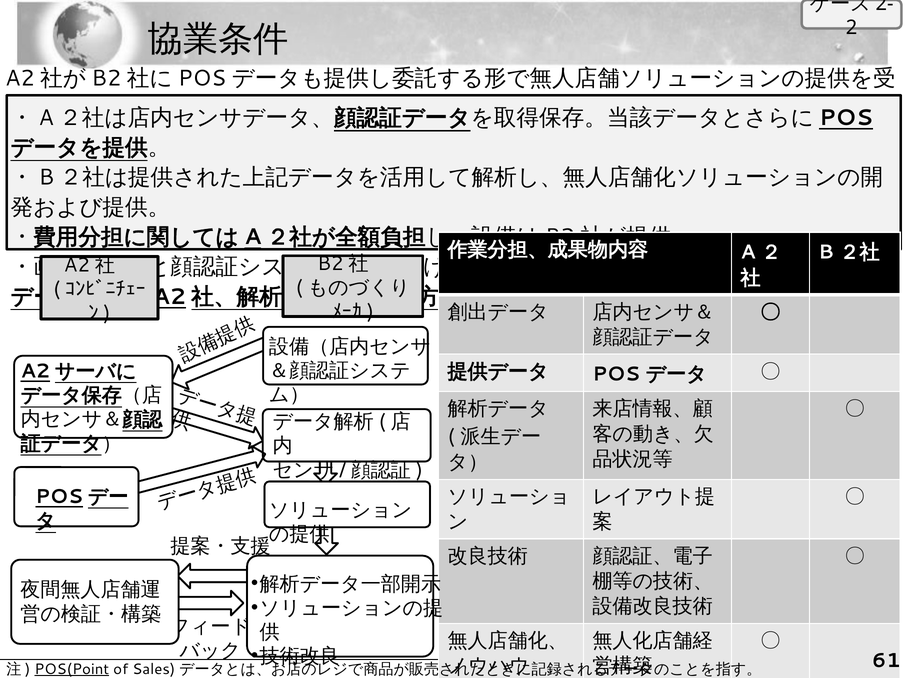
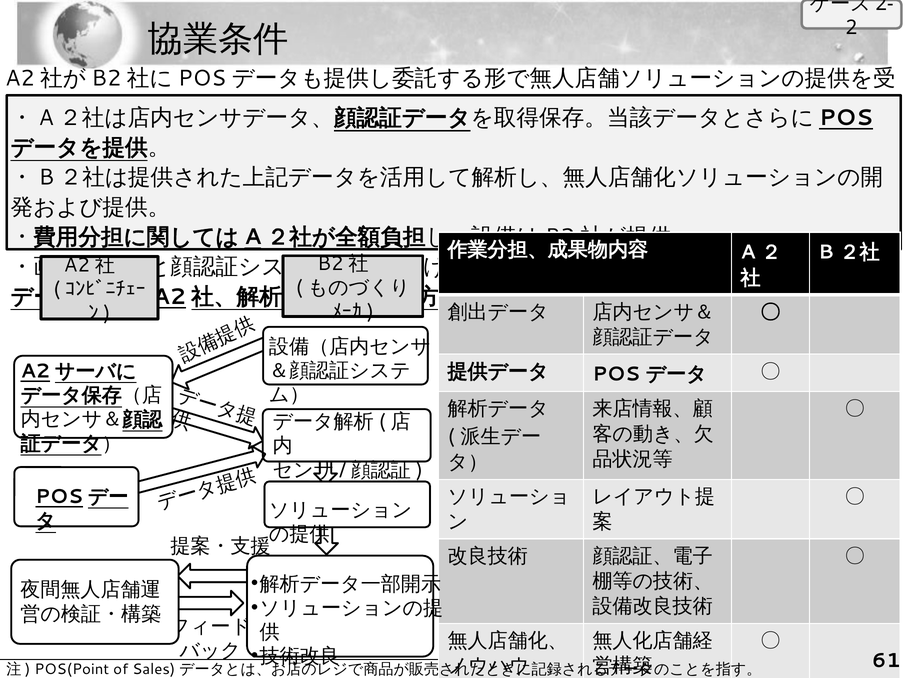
POS(Point underline: present -> none
